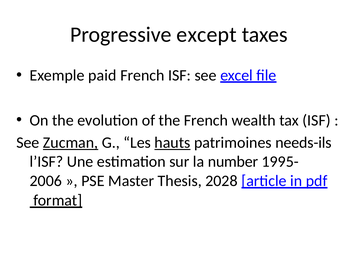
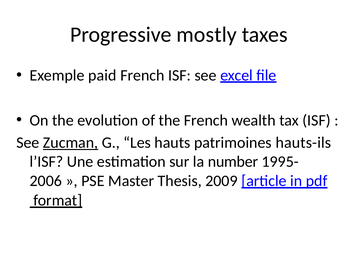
except: except -> mostly
hauts underline: present -> none
needs-ils: needs-ils -> hauts-ils
2028: 2028 -> 2009
